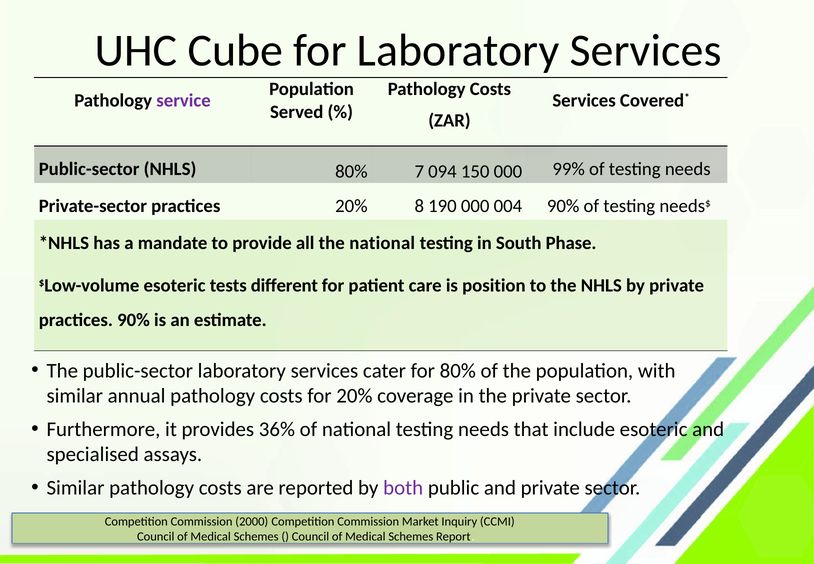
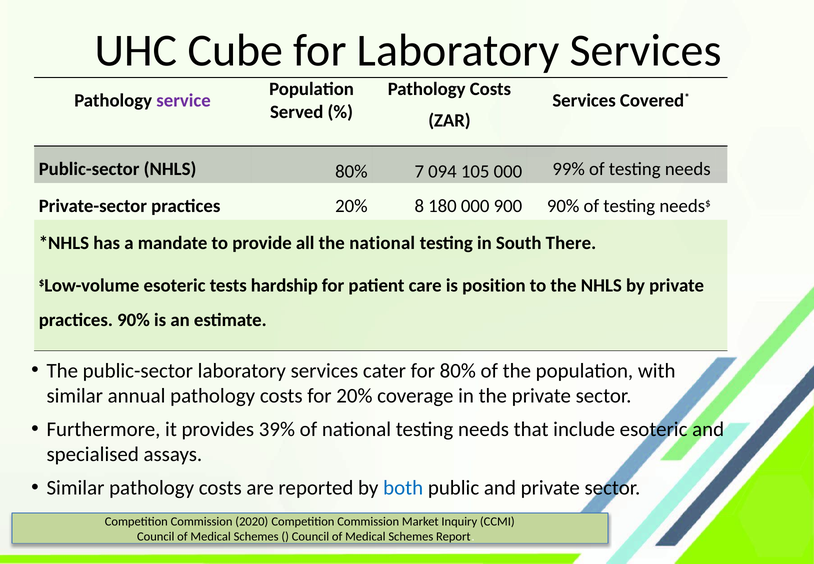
150: 150 -> 105
190: 190 -> 180
004: 004 -> 900
Phase: Phase -> There
different: different -> hardship
36%: 36% -> 39%
both colour: purple -> blue
2000: 2000 -> 2020
